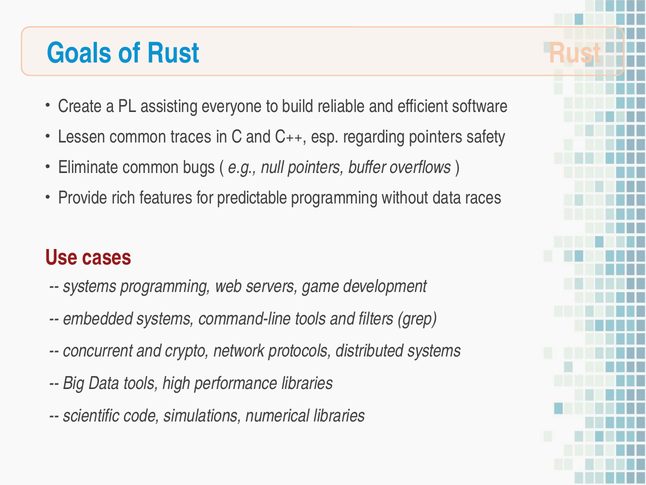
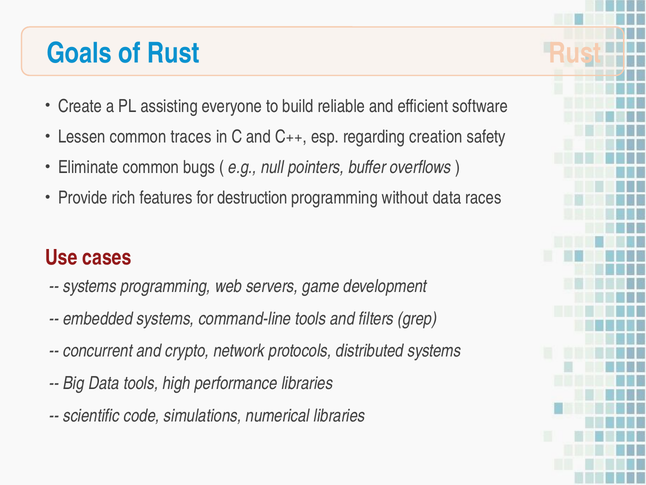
regarding pointers: pointers -> creation
predictable: predictable -> destruction
